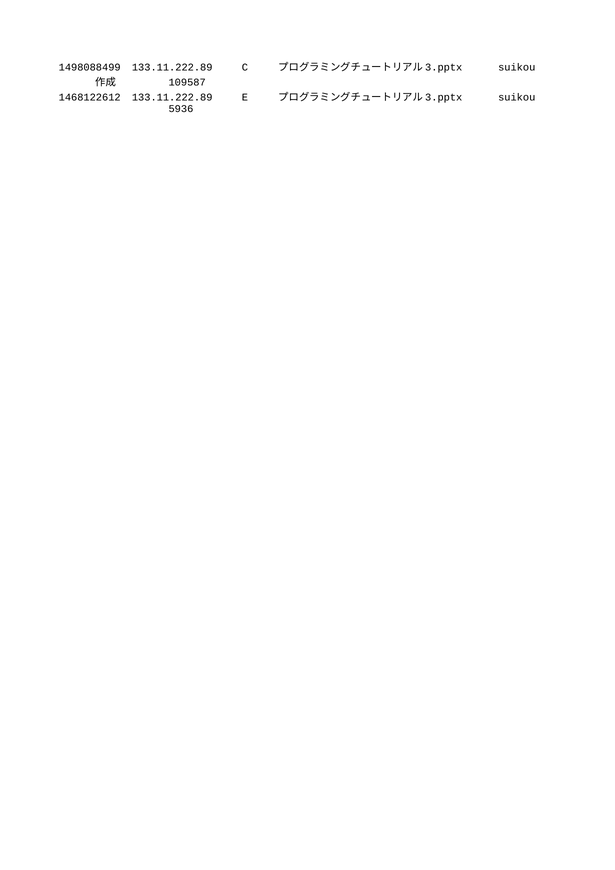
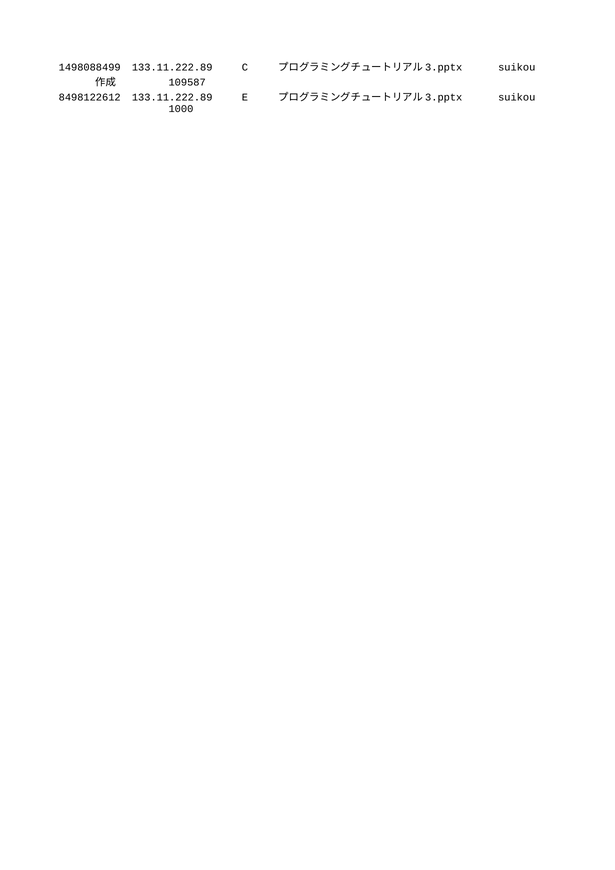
1468122612: 1468122612 -> 8498122612
5936: 5936 -> 1000
